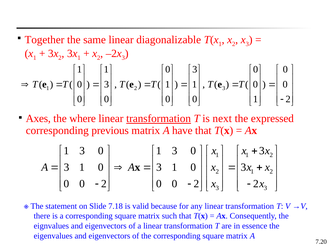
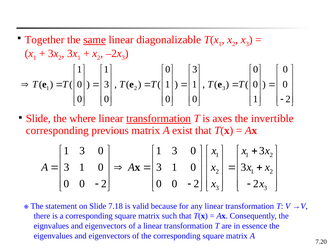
same underline: none -> present
Axes at (38, 118): Axes -> Slide
next: next -> axes
expressed: expressed -> invertible
have: have -> exist
